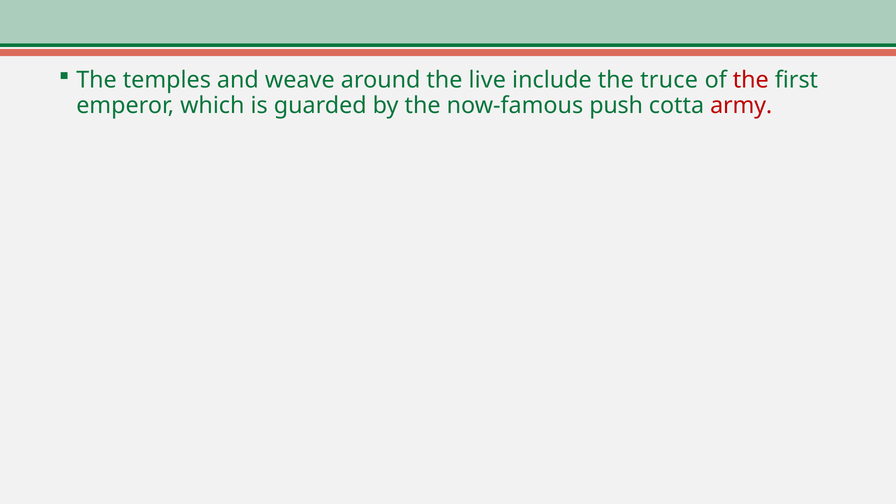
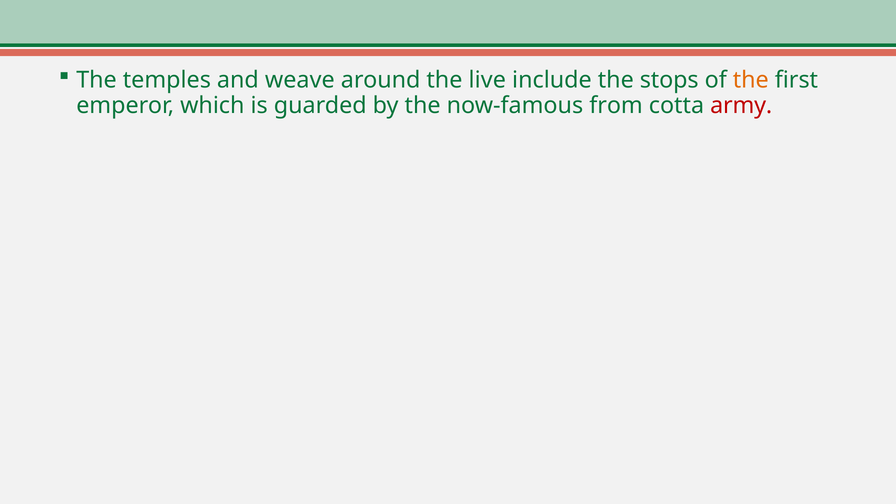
truce: truce -> stops
the at (751, 80) colour: red -> orange
push: push -> from
